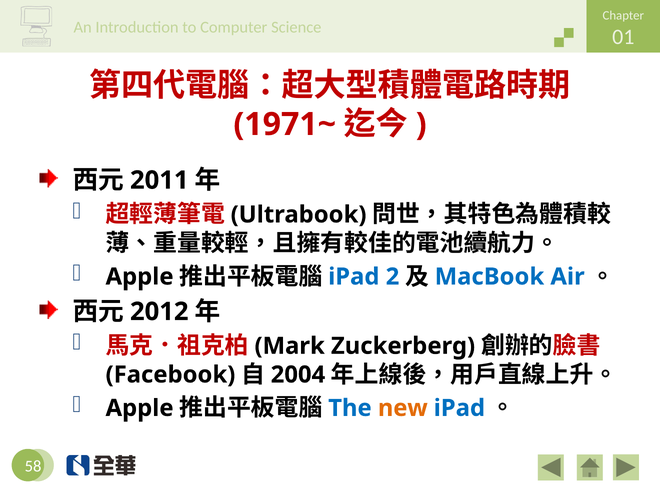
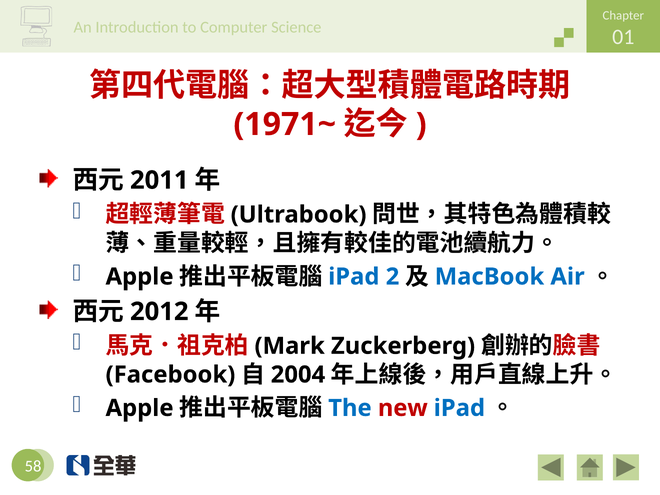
new colour: orange -> red
